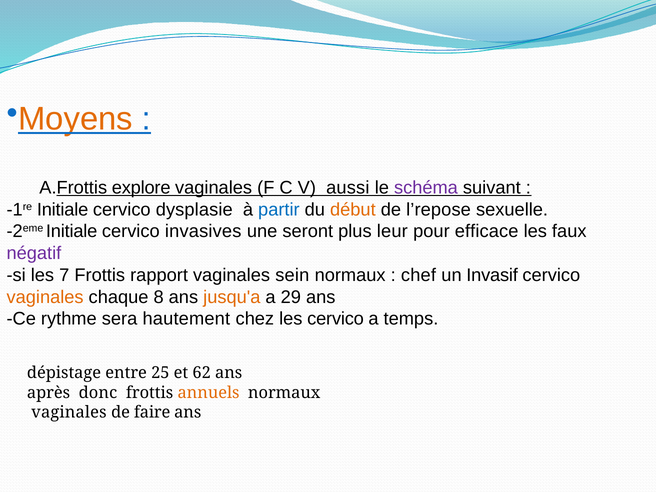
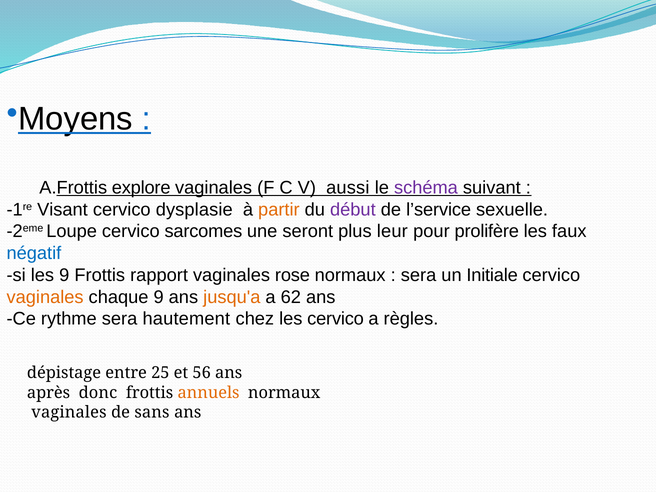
Moyens colour: orange -> black
-1re Initiale: Initiale -> Visant
partir colour: blue -> orange
début colour: orange -> purple
l’repose: l’repose -> l’service
-2eme Initiale: Initiale -> Loupe
invasives: invasives -> sarcomes
efficace: efficace -> prolifère
négatif colour: purple -> blue
les 7: 7 -> 9
sein: sein -> rose
chef at (418, 275): chef -> sera
Invasif: Invasif -> Initiale
chaque 8: 8 -> 9
29: 29 -> 62
temps: temps -> règles
62: 62 -> 56
faire: faire -> sans
